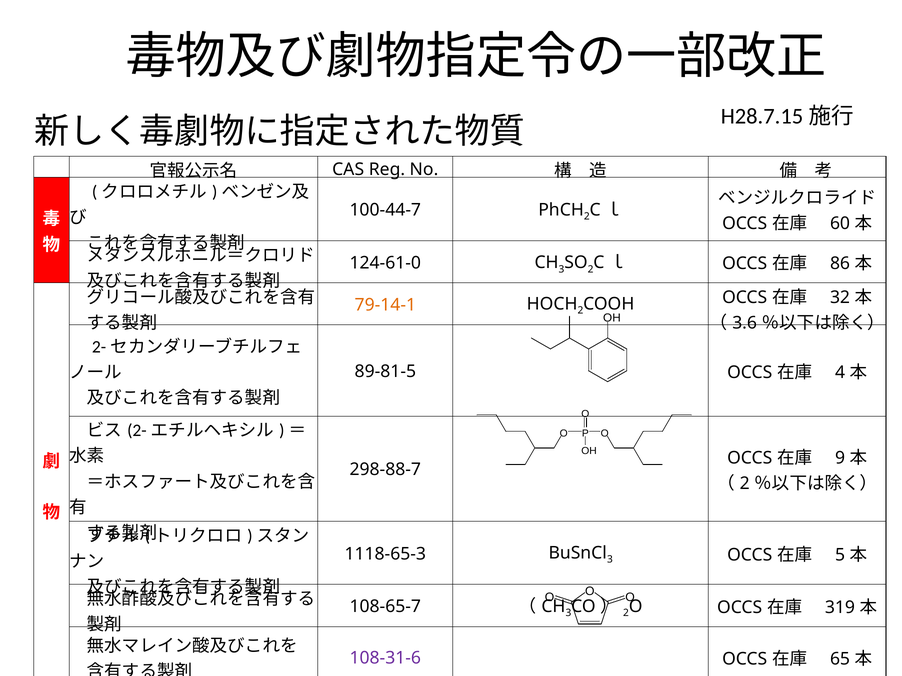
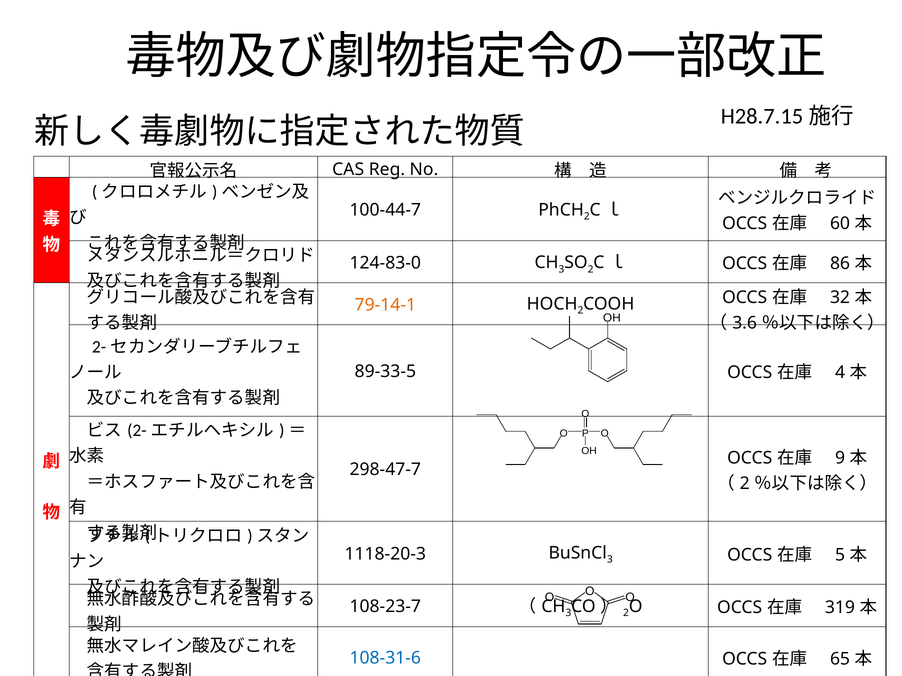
124-61-0: 124-61-0 -> 124-83-0
89-81-5: 89-81-5 -> 89-33-5
298-88-7: 298-88-7 -> 298-47-7
1118-65-3: 1118-65-3 -> 1118-20-3
108-65-7: 108-65-7 -> 108-23-7
108-31-6 colour: purple -> blue
